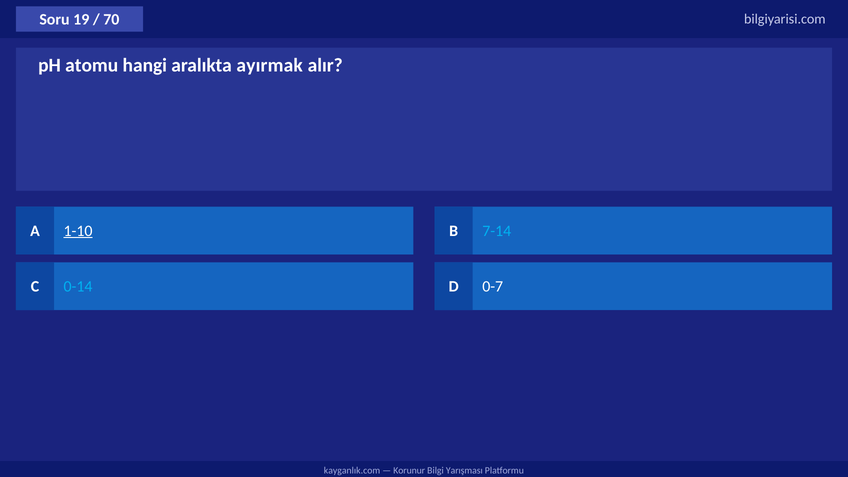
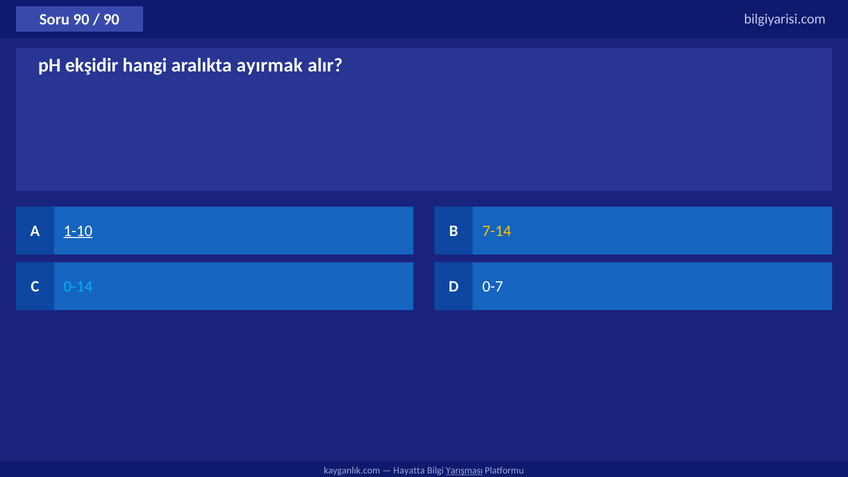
Soru 19: 19 -> 90
70 at (111, 19): 70 -> 90
atomu: atomu -> ekşidir
7-14 colour: light blue -> yellow
Korunur: Korunur -> Hayatta
Yarışması underline: none -> present
